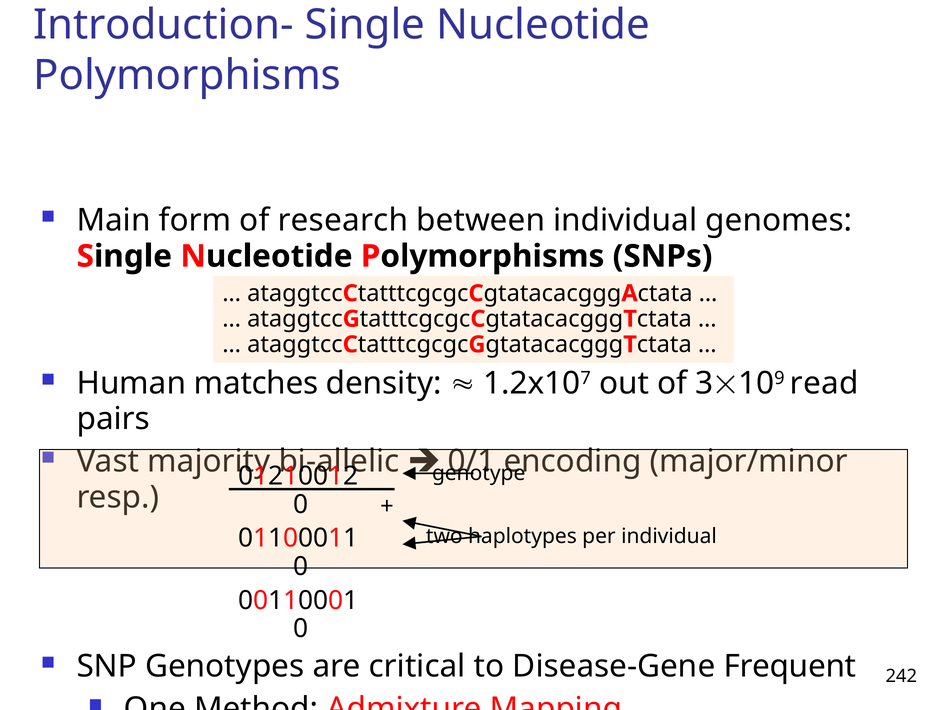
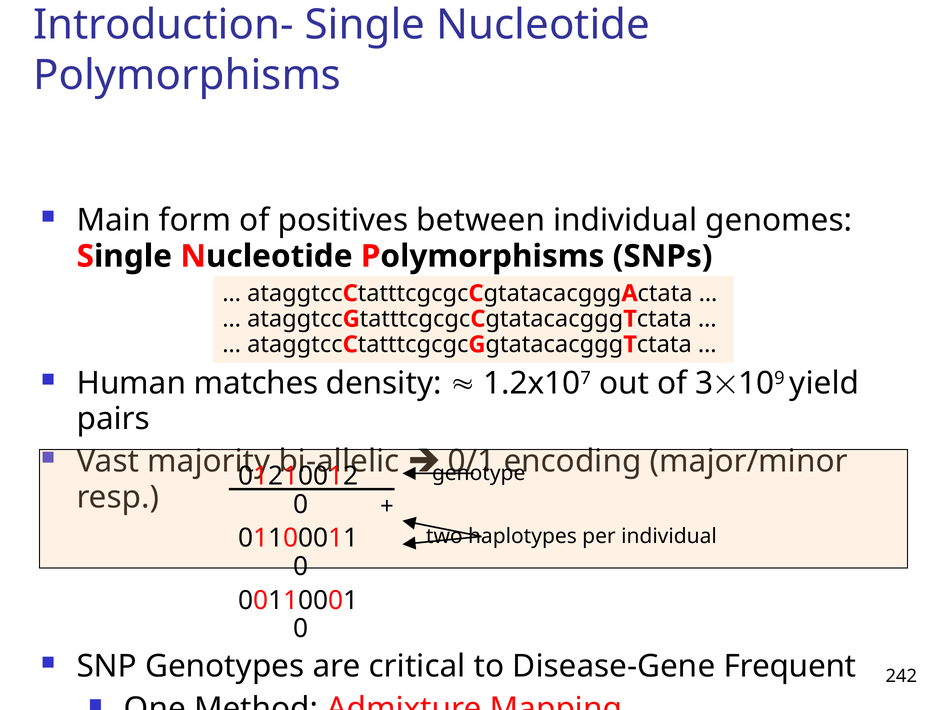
research: research -> positives
read: read -> yield
